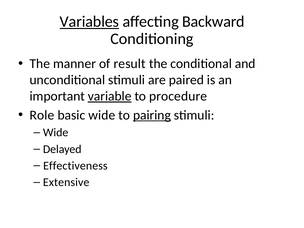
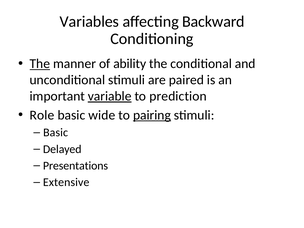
Variables underline: present -> none
The at (40, 64) underline: none -> present
result: result -> ability
procedure: procedure -> prediction
Wide at (56, 133): Wide -> Basic
Effectiveness: Effectiveness -> Presentations
